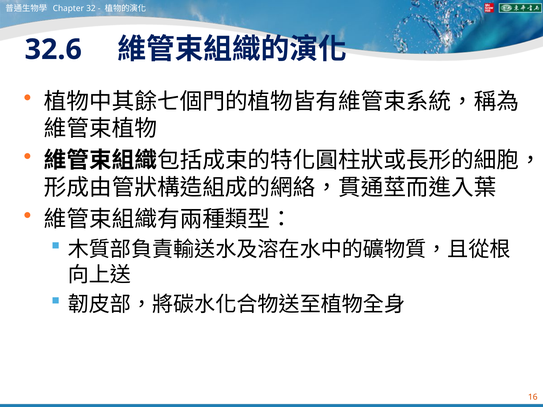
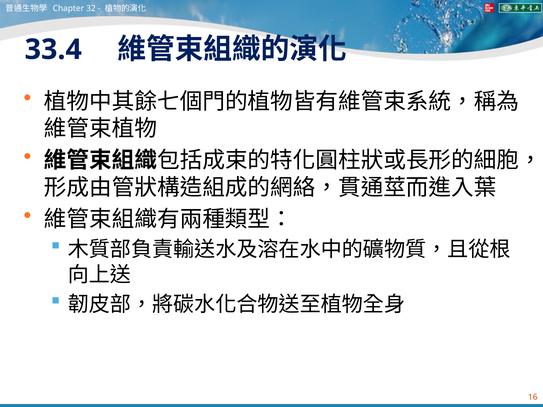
32.6: 32.6 -> 33.4
